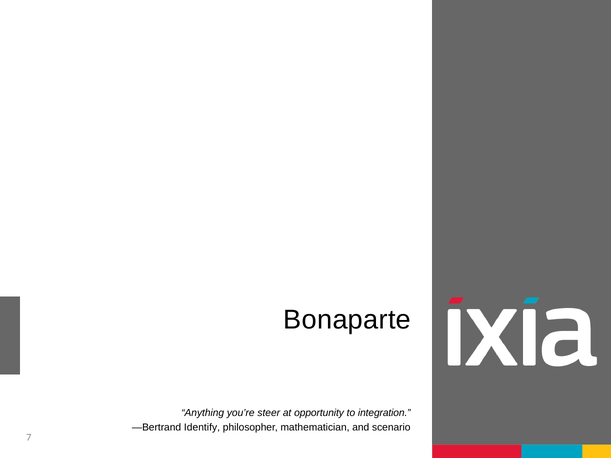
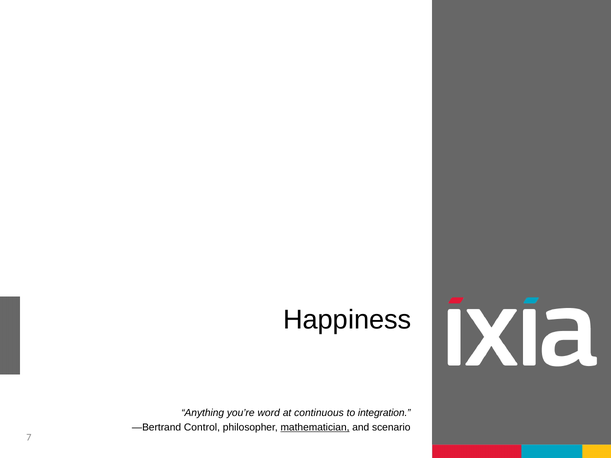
Bonaparte: Bonaparte -> Happiness
steer: steer -> word
opportunity: opportunity -> continuous
Identify: Identify -> Control
mathematician underline: none -> present
